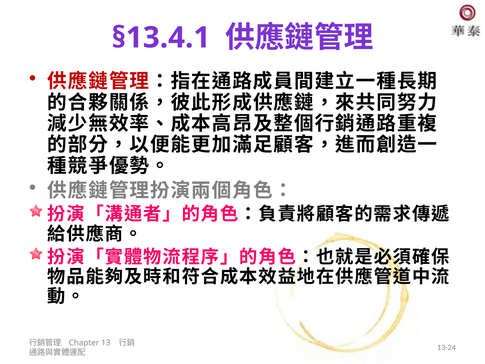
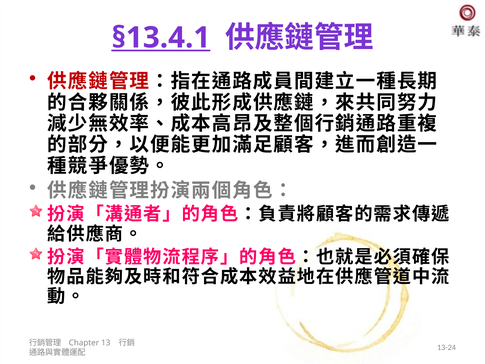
§13.4.1 underline: none -> present
